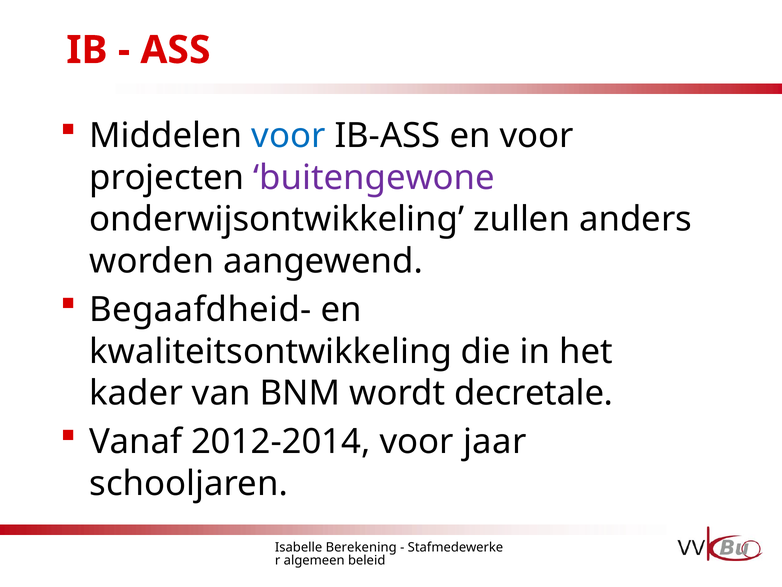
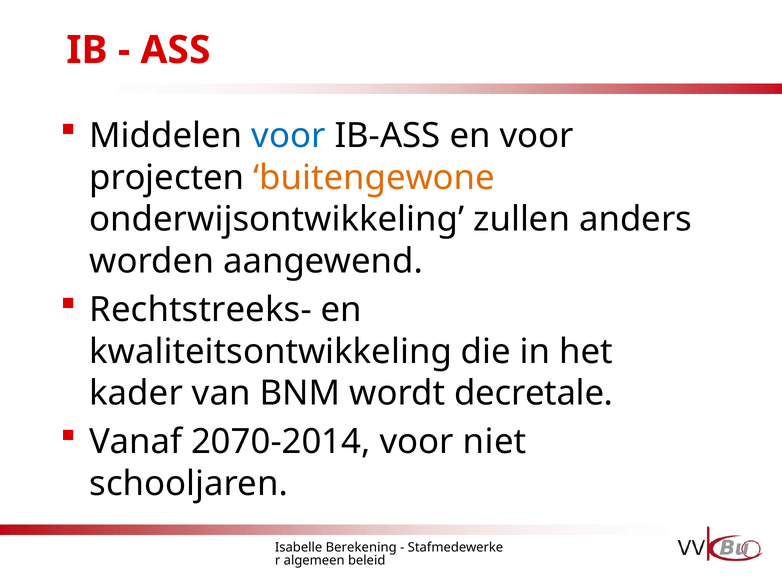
buitengewone colour: purple -> orange
Begaafdheid-: Begaafdheid- -> Rechtstreeks-
2012-2014: 2012-2014 -> 2070-2014
jaar: jaar -> niet
